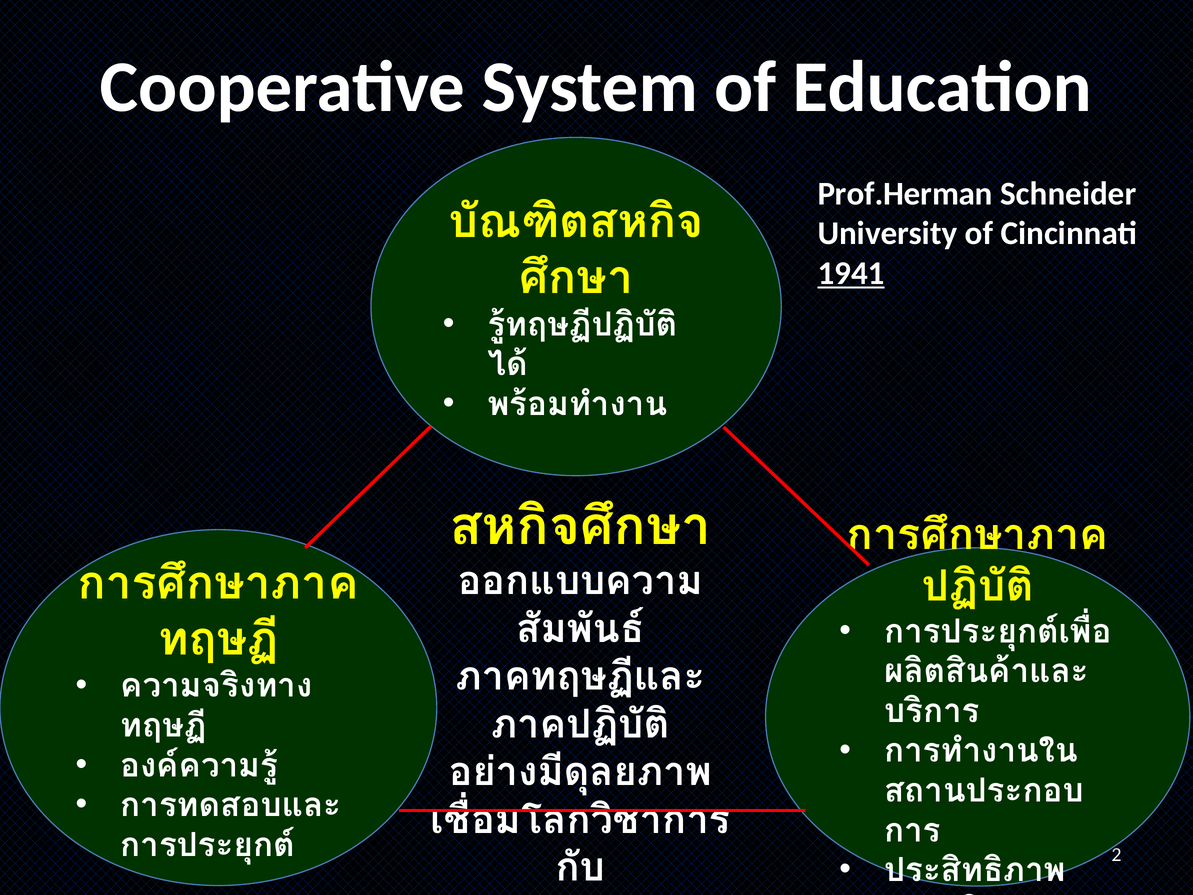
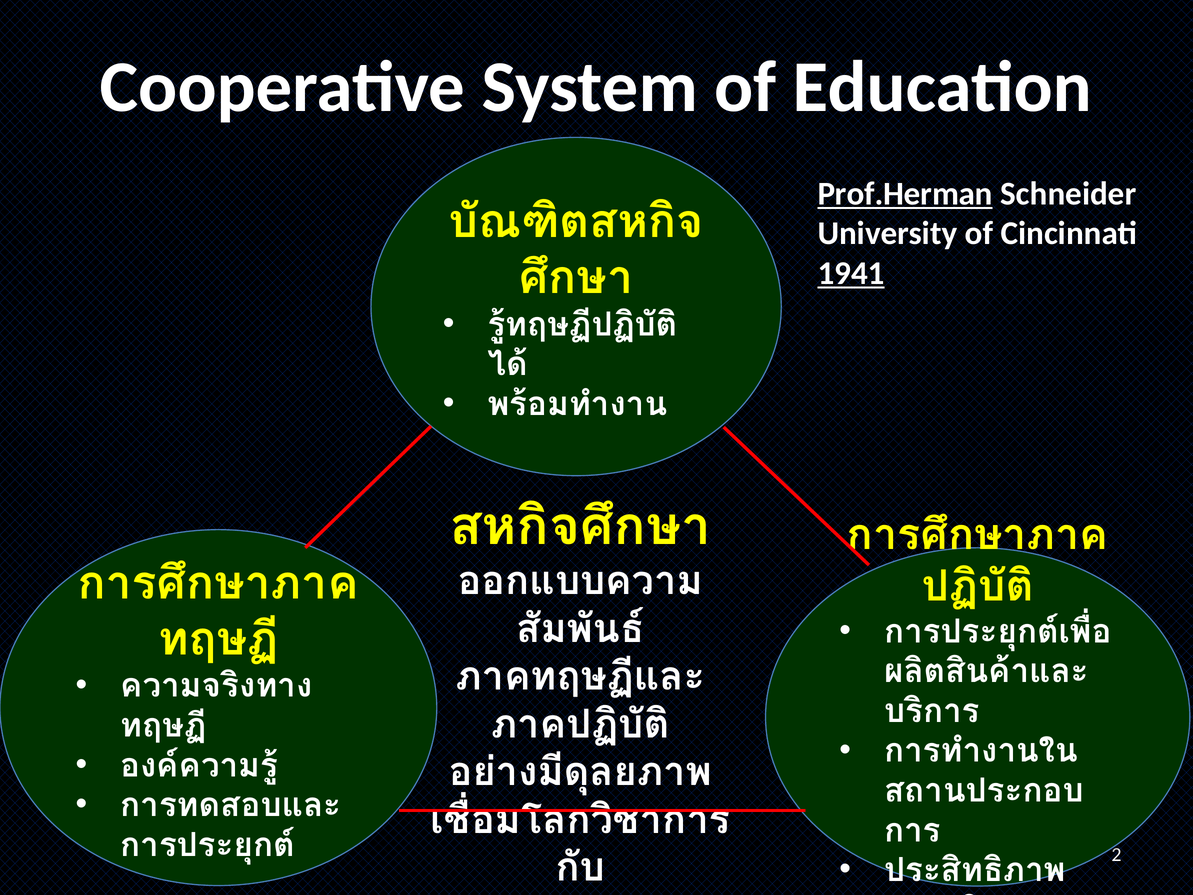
Prof.Herman underline: none -> present
